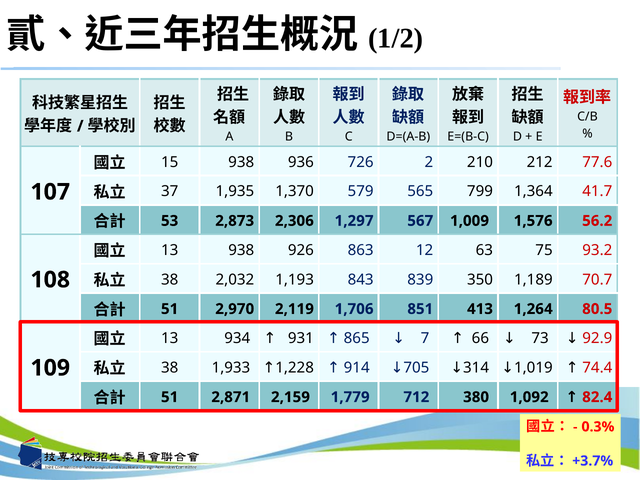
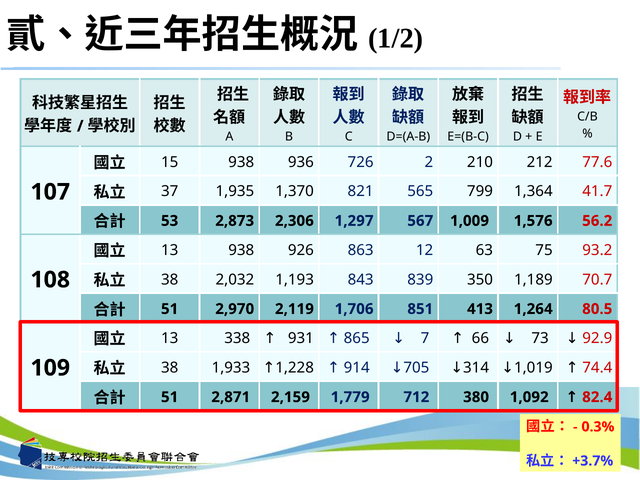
579: 579 -> 821
934: 934 -> 338
